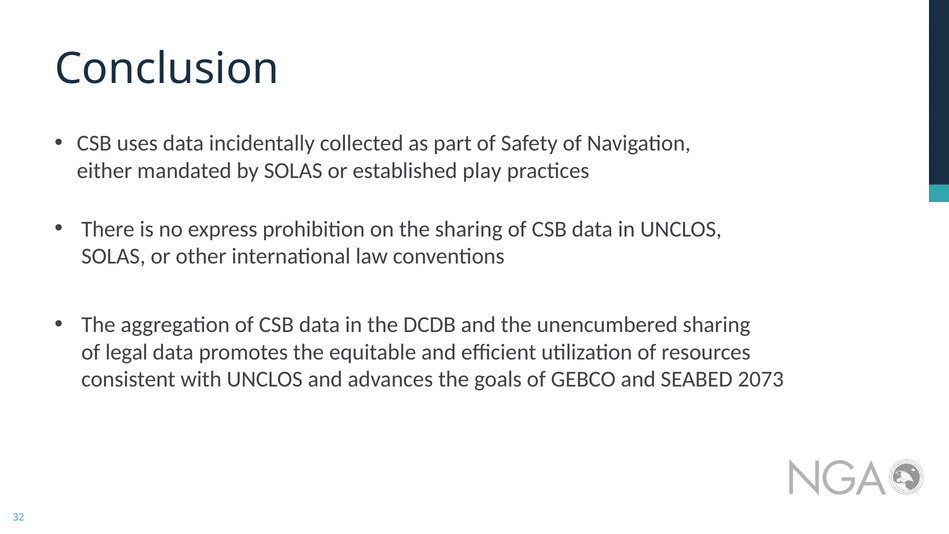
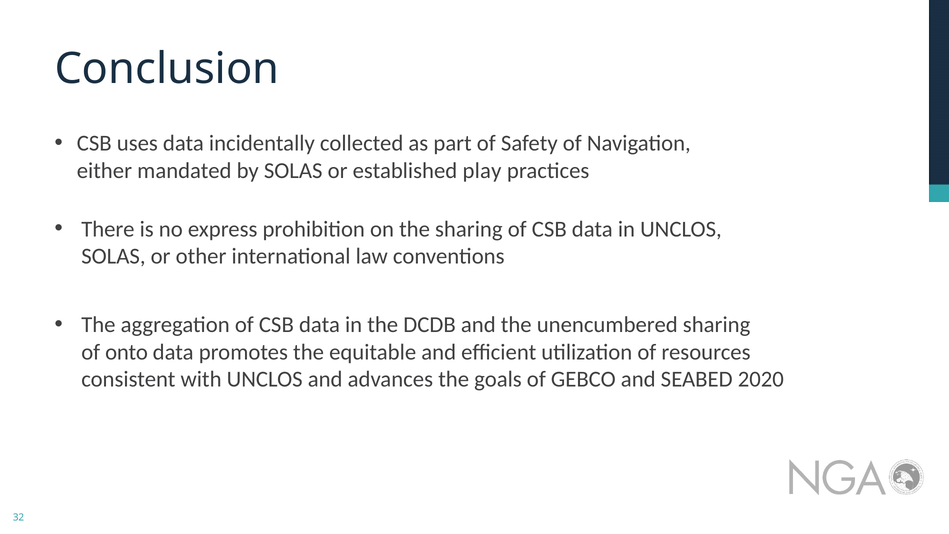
legal: legal -> onto
2073: 2073 -> 2020
